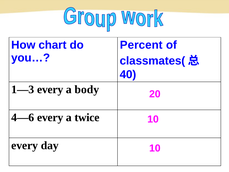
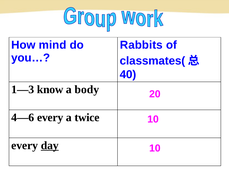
chart: chart -> mind
Percent: Percent -> Rabbits
1—3 every: every -> know
day underline: none -> present
